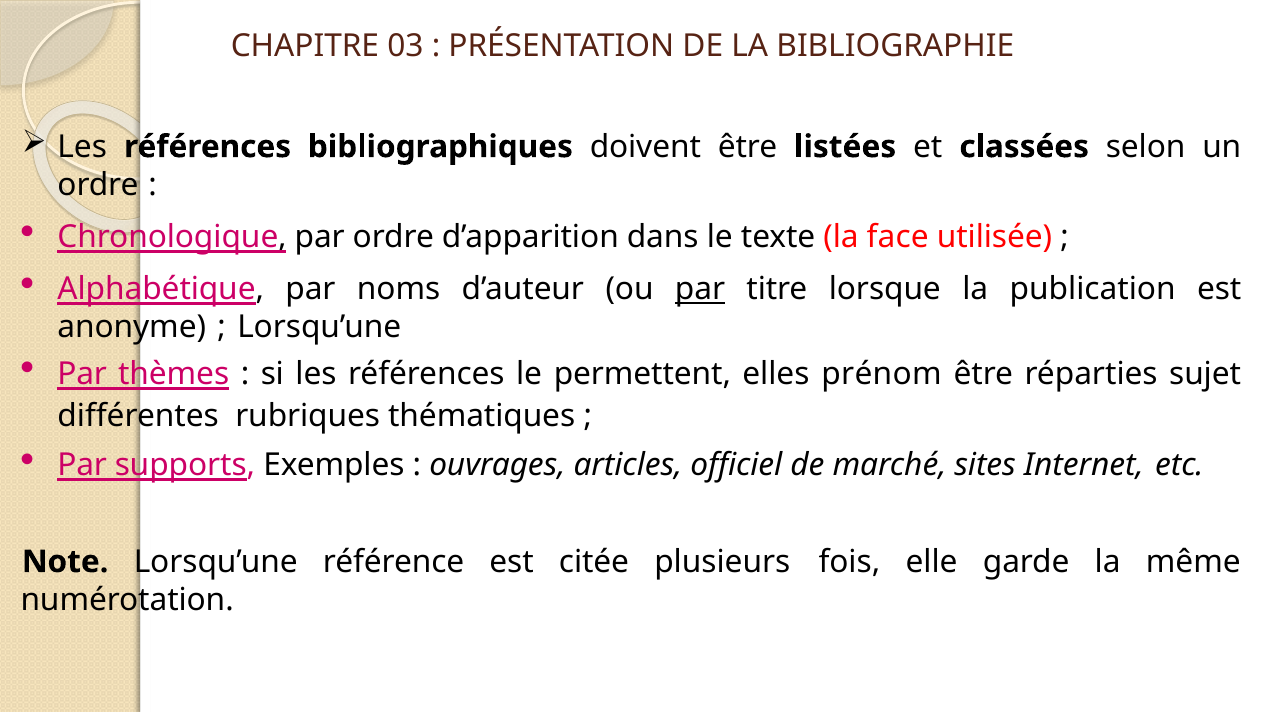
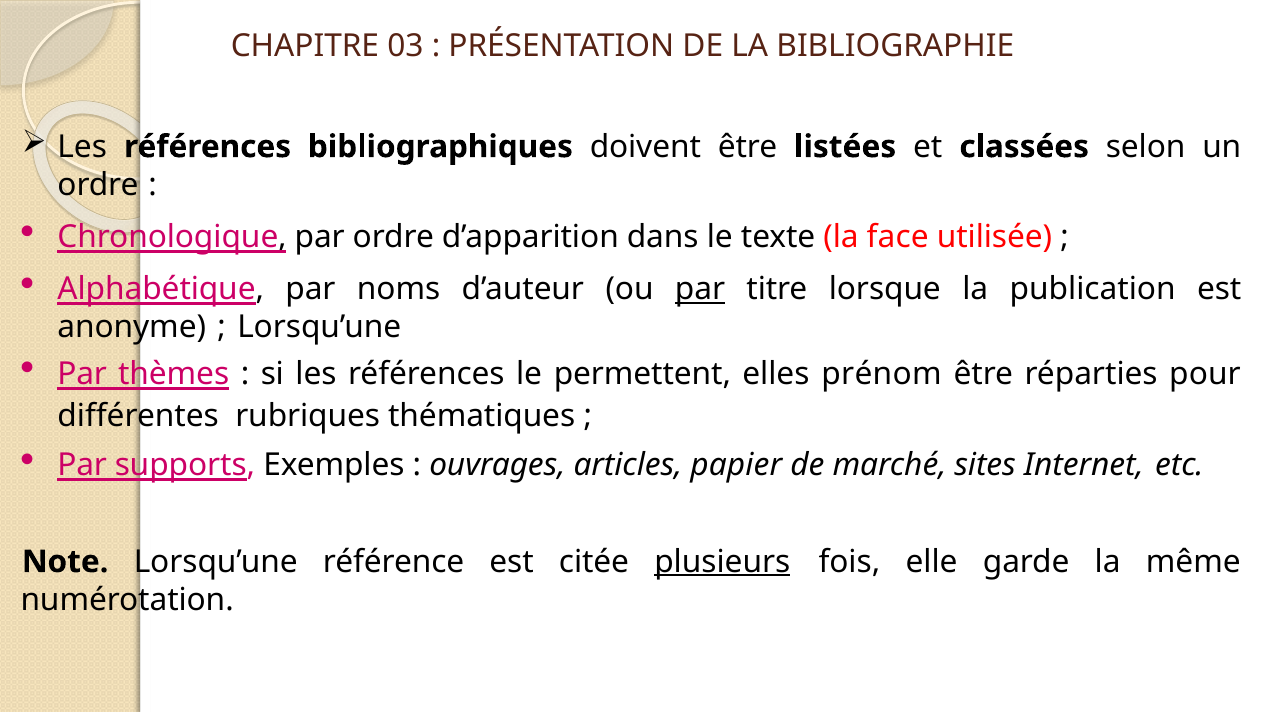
sujet: sujet -> pour
officiel: officiel -> papier
plusieurs underline: none -> present
